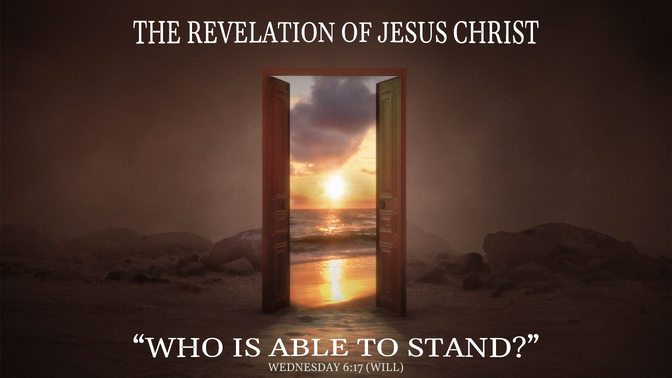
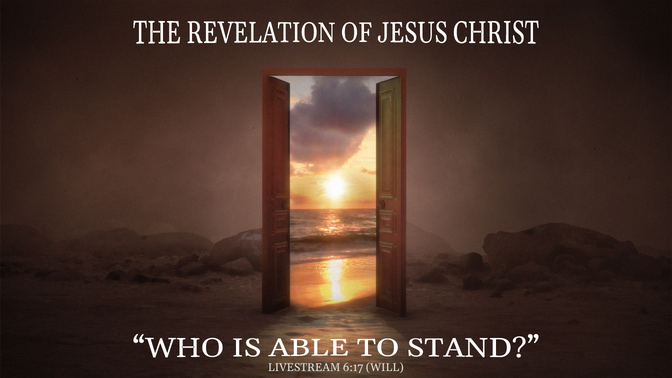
WEDNESDAY: WEDNESDAY -> LIVESTREAM
